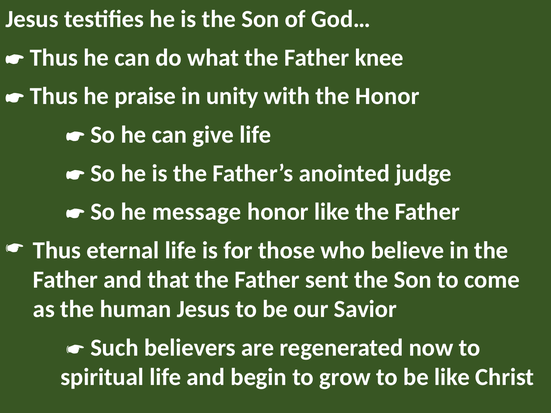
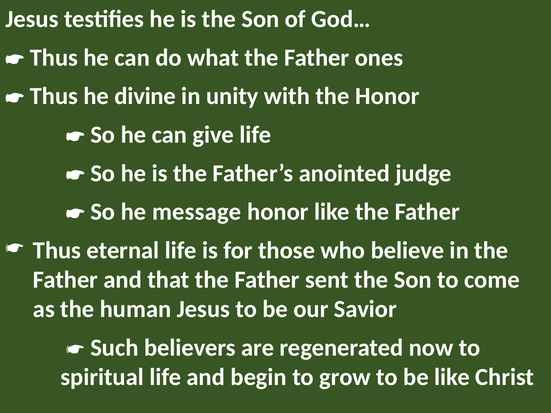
knee: knee -> ones
praise: praise -> divine
